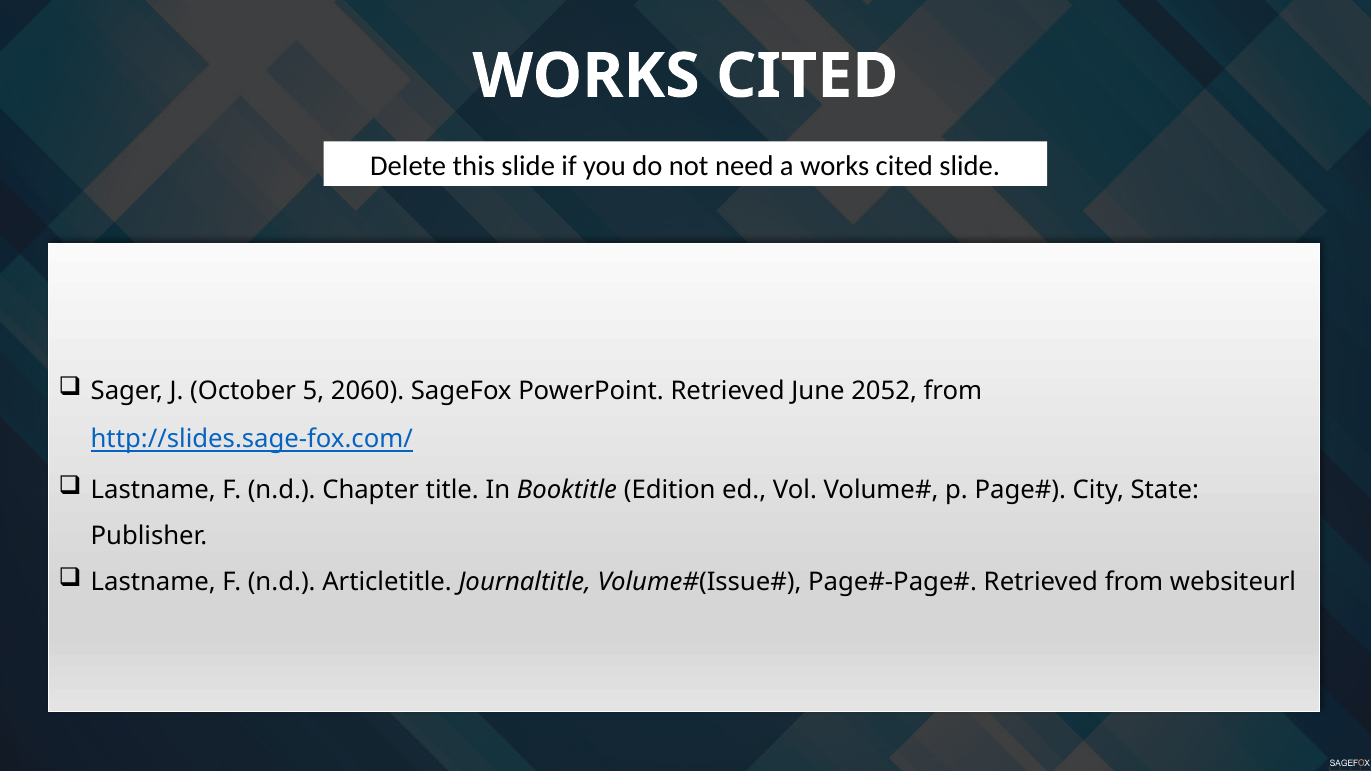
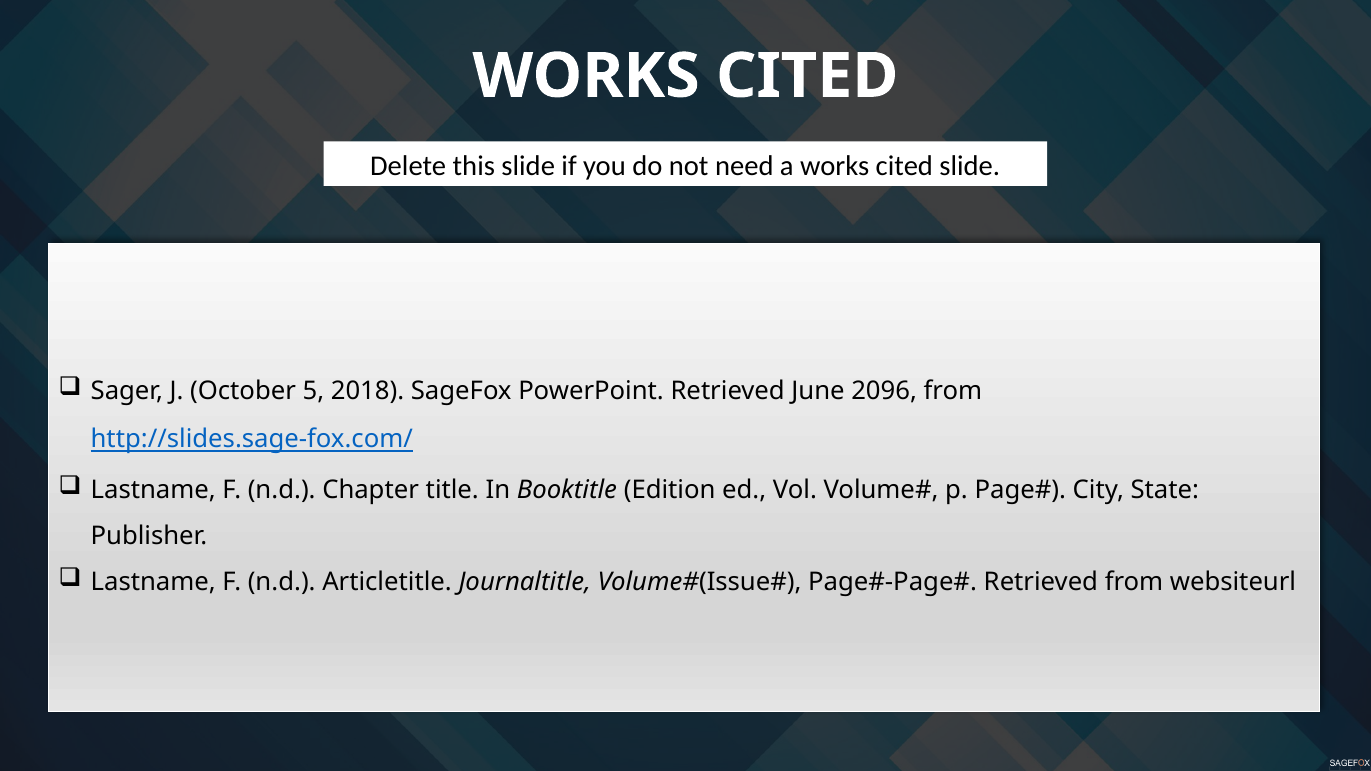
2060: 2060 -> 2018
2052: 2052 -> 2096
